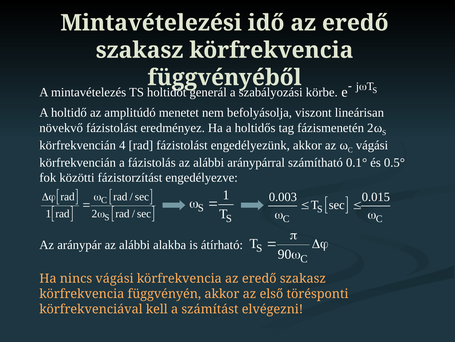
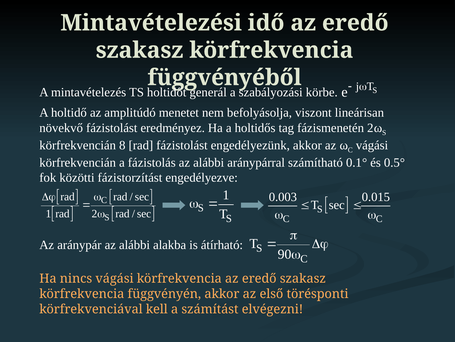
4: 4 -> 8
